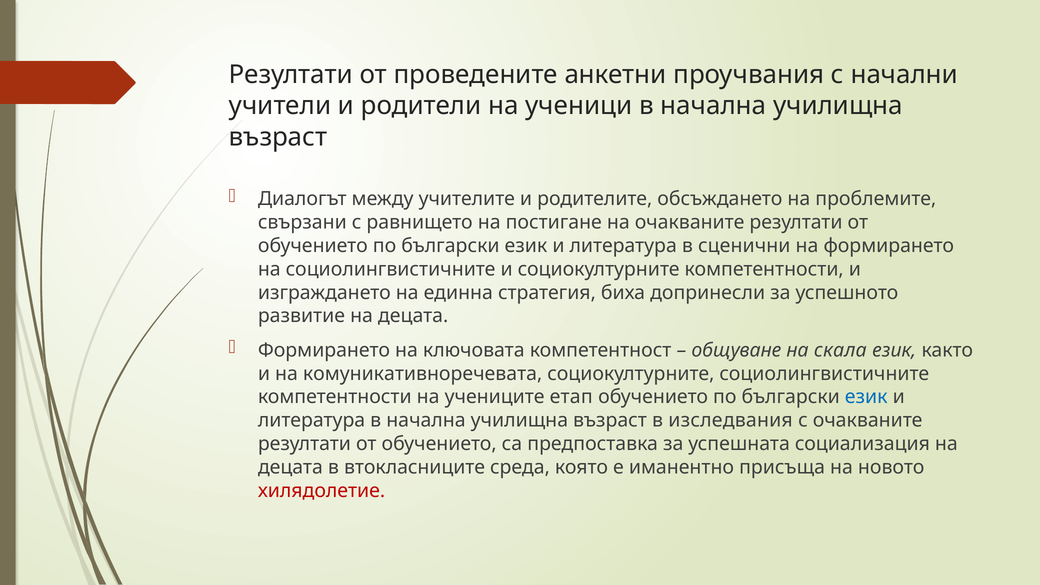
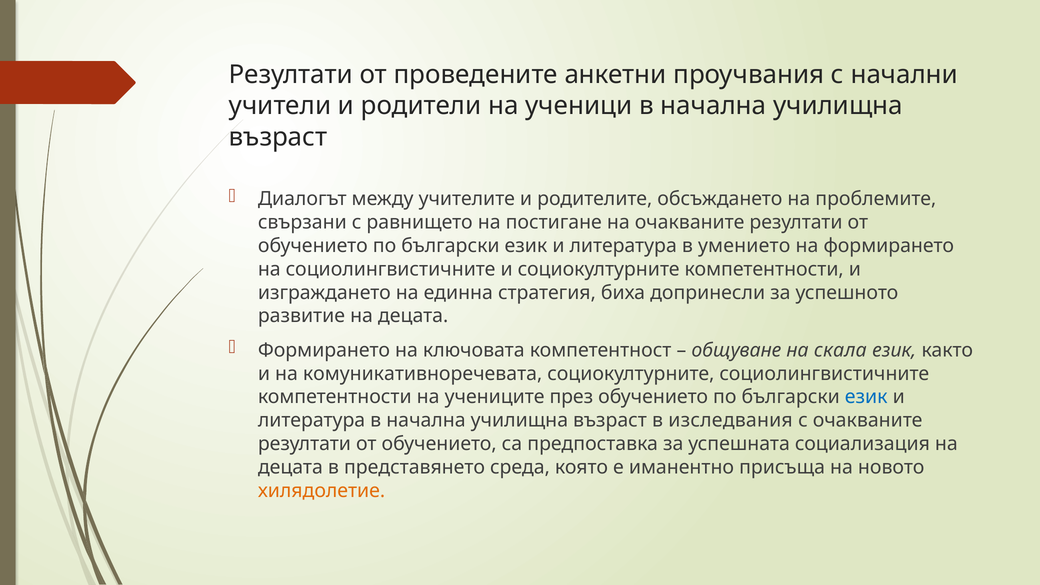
сценични: сценични -> умението
етап: етап -> през
втокласниците: втокласниците -> представянето
хилядолетие colour: red -> orange
